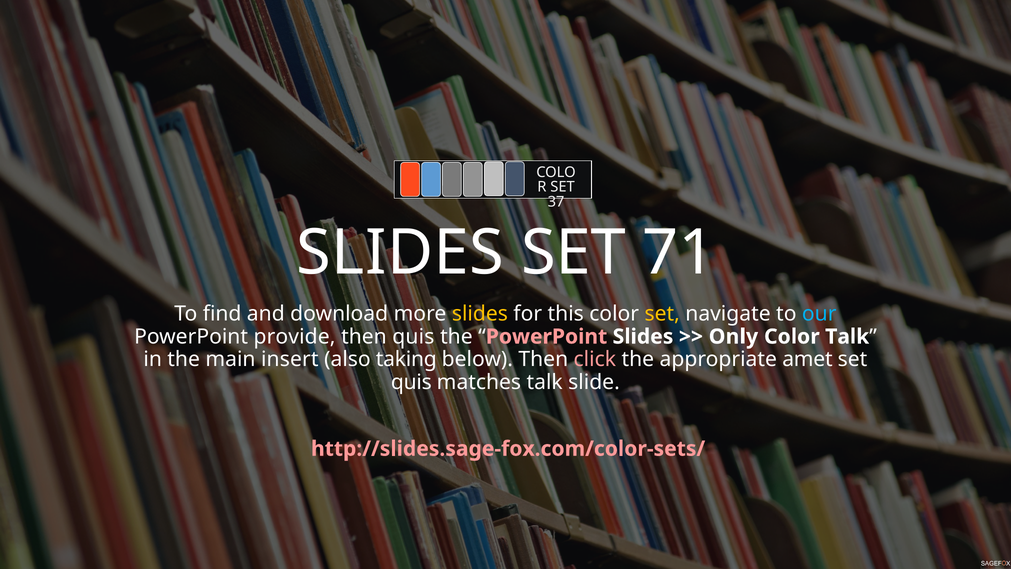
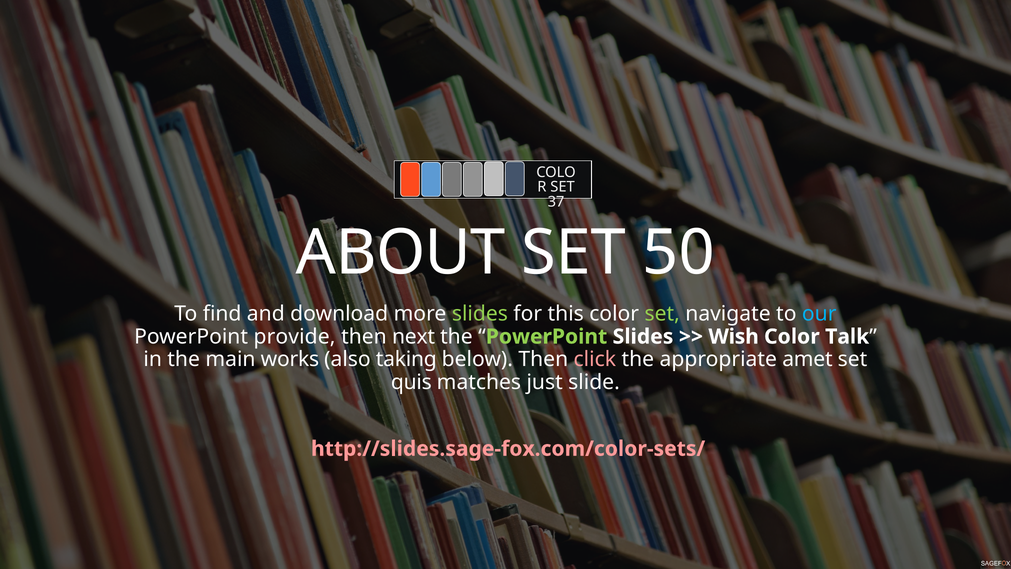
SLIDES at (400, 253): SLIDES -> ABOUT
71: 71 -> 50
slides at (480, 314) colour: yellow -> light green
set at (662, 314) colour: yellow -> light green
then quis: quis -> next
PowerPoint at (546, 336) colour: pink -> light green
Only: Only -> Wish
insert: insert -> works
matches talk: talk -> just
